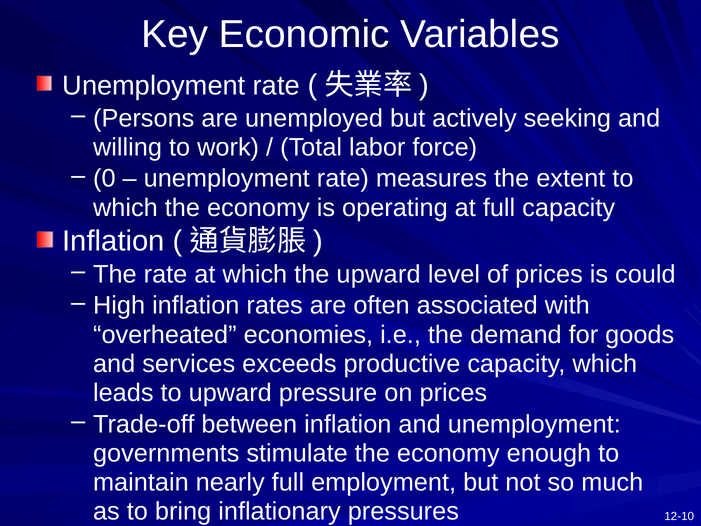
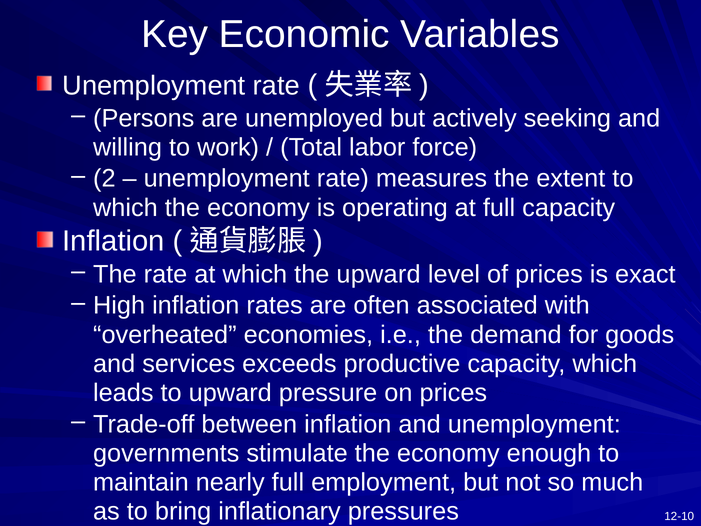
0: 0 -> 2
could: could -> exact
